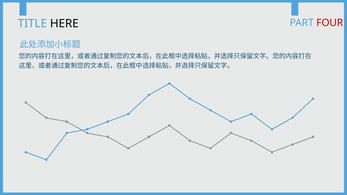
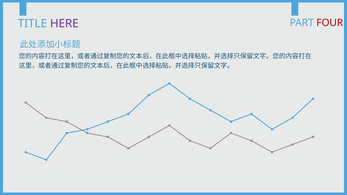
HERE colour: black -> purple
